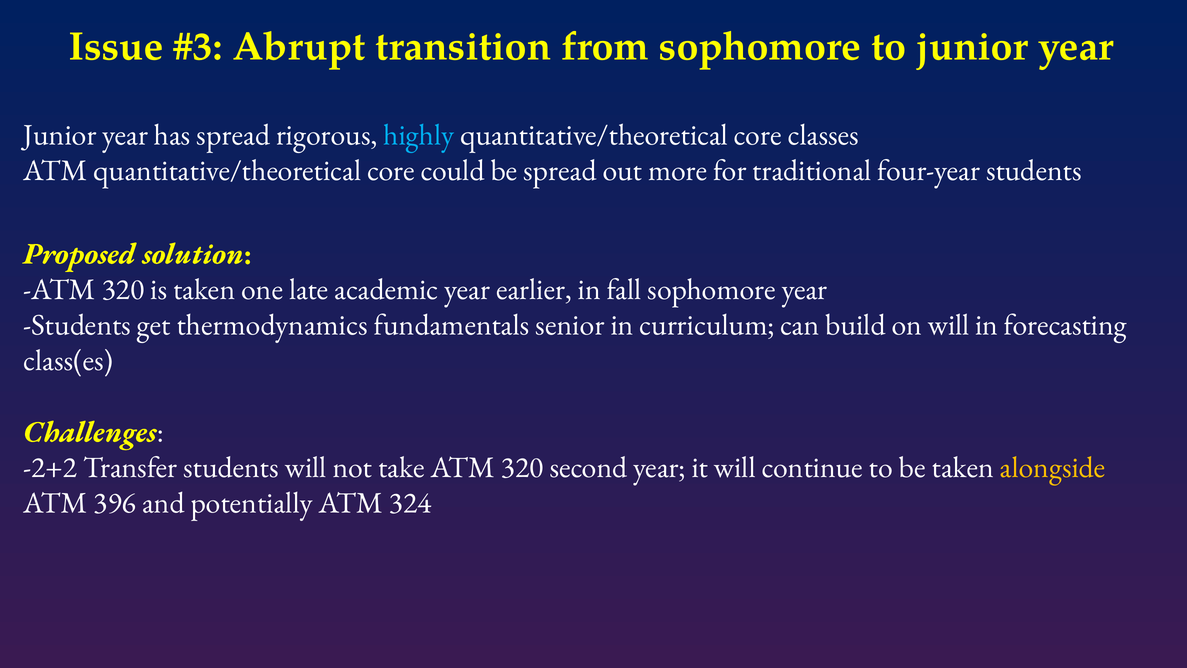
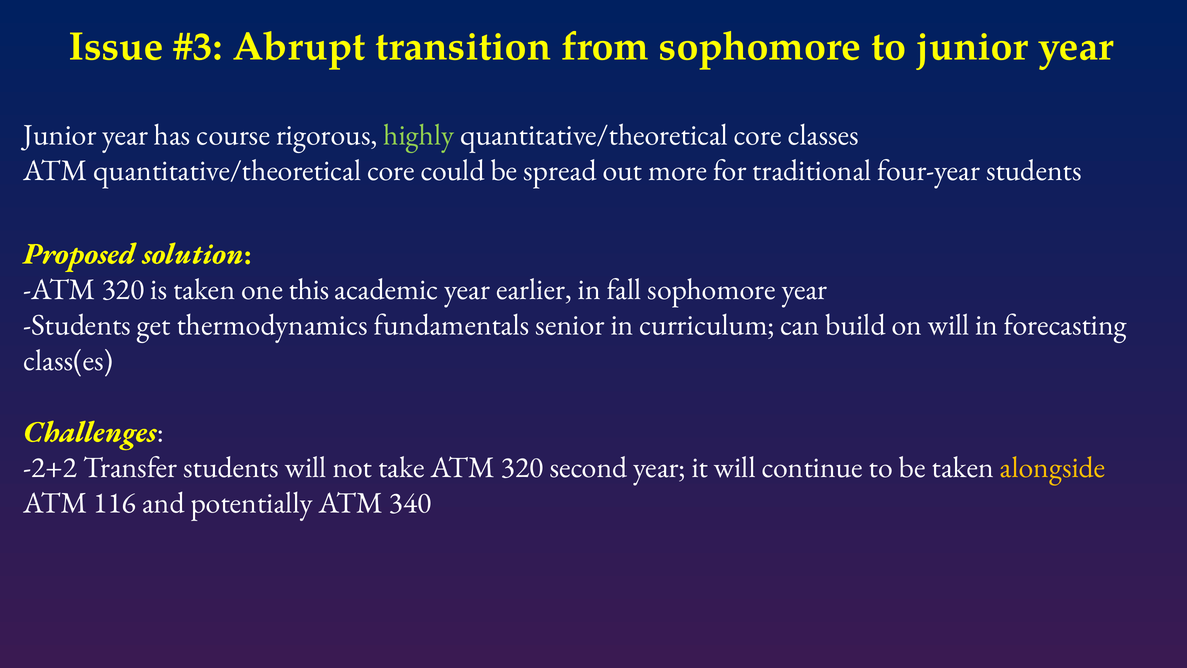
has spread: spread -> course
highly colour: light blue -> light green
late: late -> this
396: 396 -> 116
324: 324 -> 340
